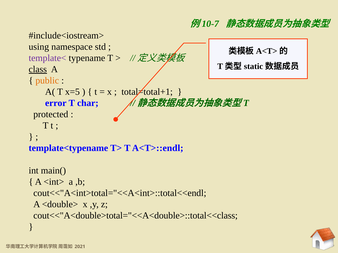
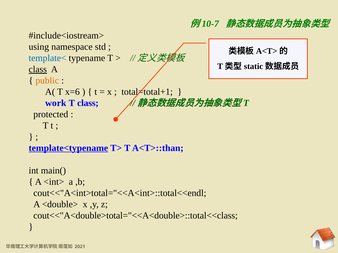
template< colour: purple -> blue
x=5: x=5 -> x=6
error: error -> work
T char: char -> class
template<typename underline: none -> present
A<T>::endl: A<T>::endl -> A<T>::than
